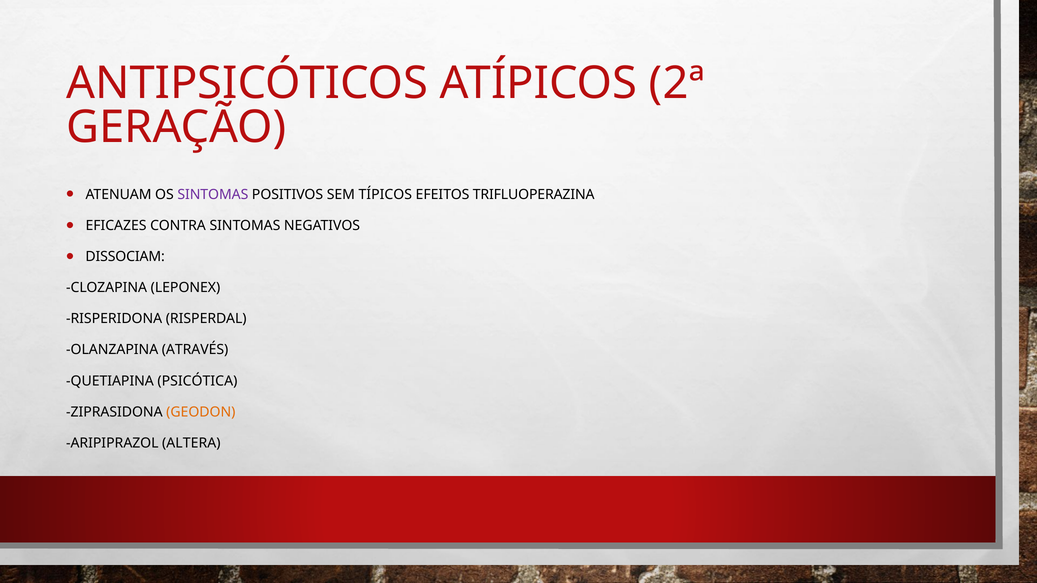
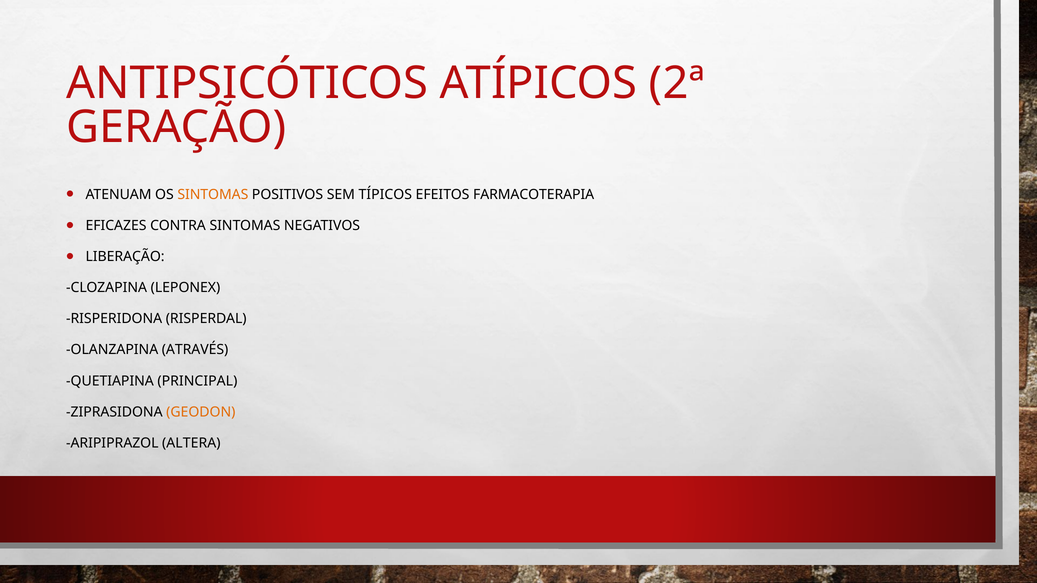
SINTOMAS at (213, 195) colour: purple -> orange
TRIFLUOPERAZINA: TRIFLUOPERAZINA -> FARMACOTERAPIA
DISSOCIAM: DISSOCIAM -> LIBERAÇÃO
PSICÓTICA: PSICÓTICA -> PRINCIPAL
